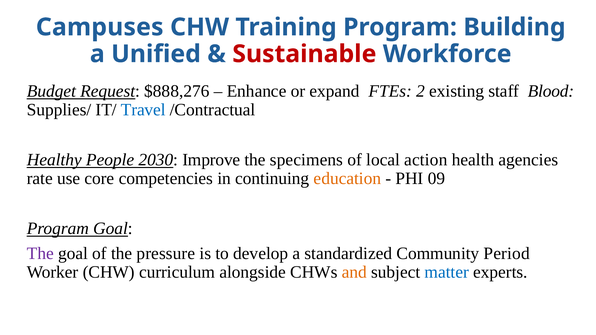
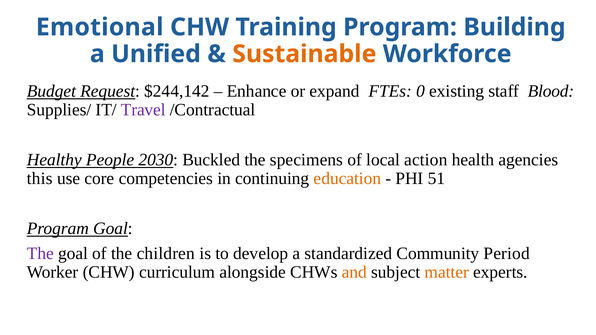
Campuses: Campuses -> Emotional
Sustainable colour: red -> orange
$888,276: $888,276 -> $244,142
2: 2 -> 0
Travel colour: blue -> purple
Improve: Improve -> Buckled
rate: rate -> this
09: 09 -> 51
pressure: pressure -> children
matter colour: blue -> orange
